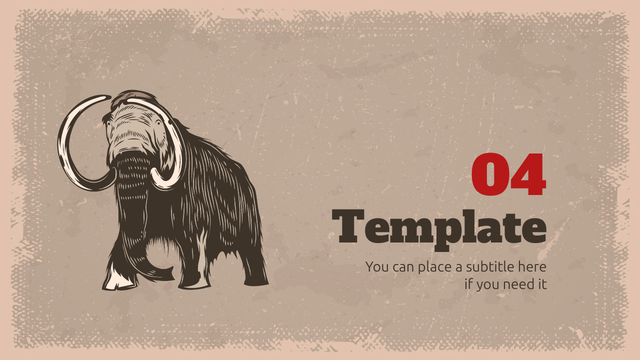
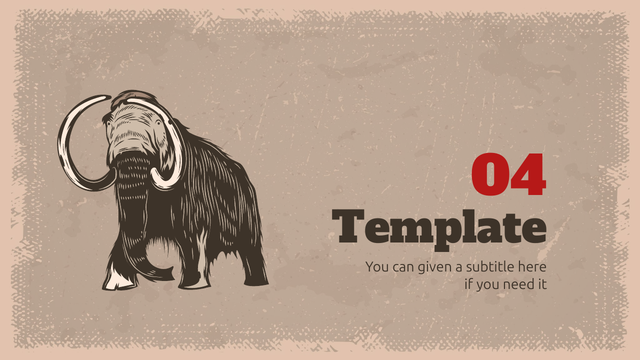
place: place -> given
